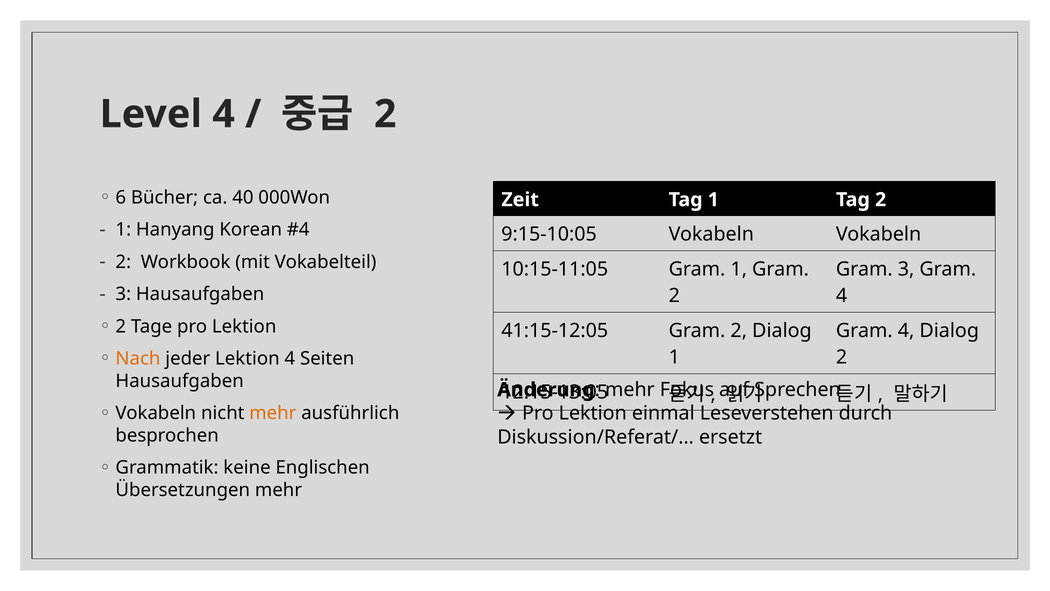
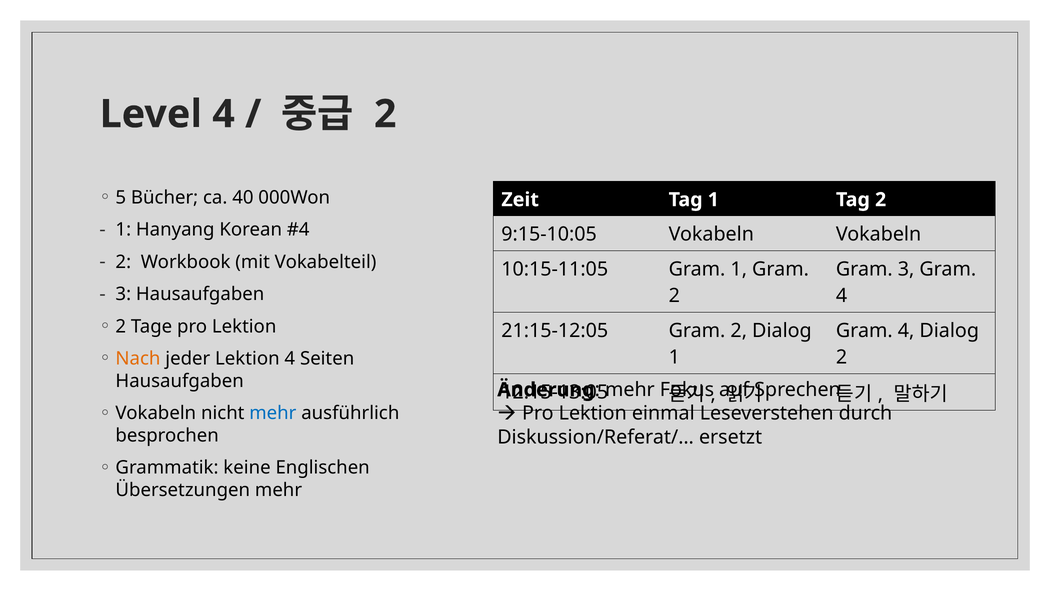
6: 6 -> 5
41:15-12:05: 41:15-12:05 -> 21:15-12:05
mehr at (273, 413) colour: orange -> blue
